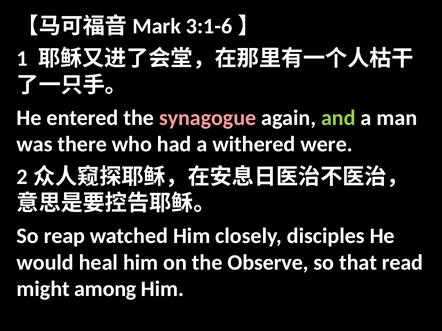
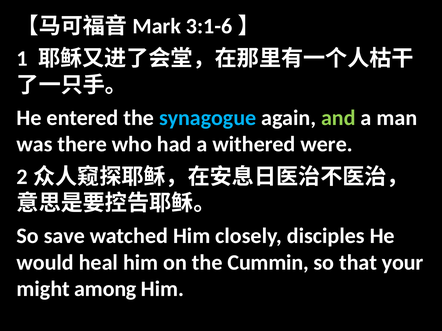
synagogue colour: pink -> light blue
reap: reap -> save
Observe: Observe -> Cummin
read: read -> your
